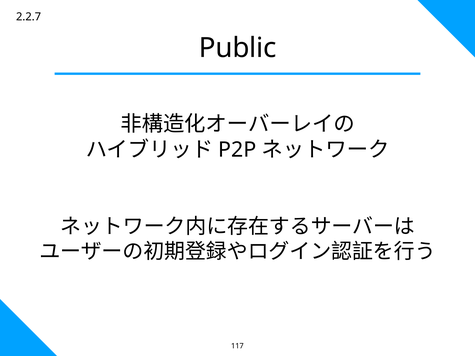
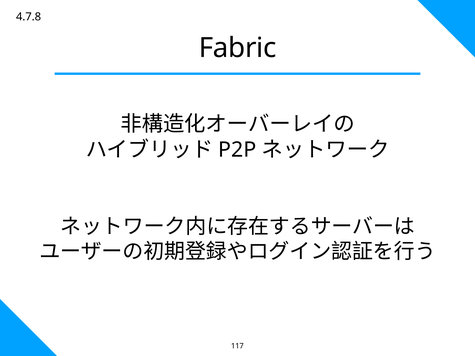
2.2.7: 2.2.7 -> 4.7.8
Public: Public -> Fabric
